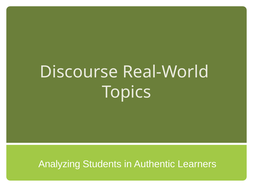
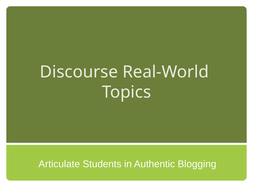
Analyzing: Analyzing -> Articulate
Learners: Learners -> Blogging
